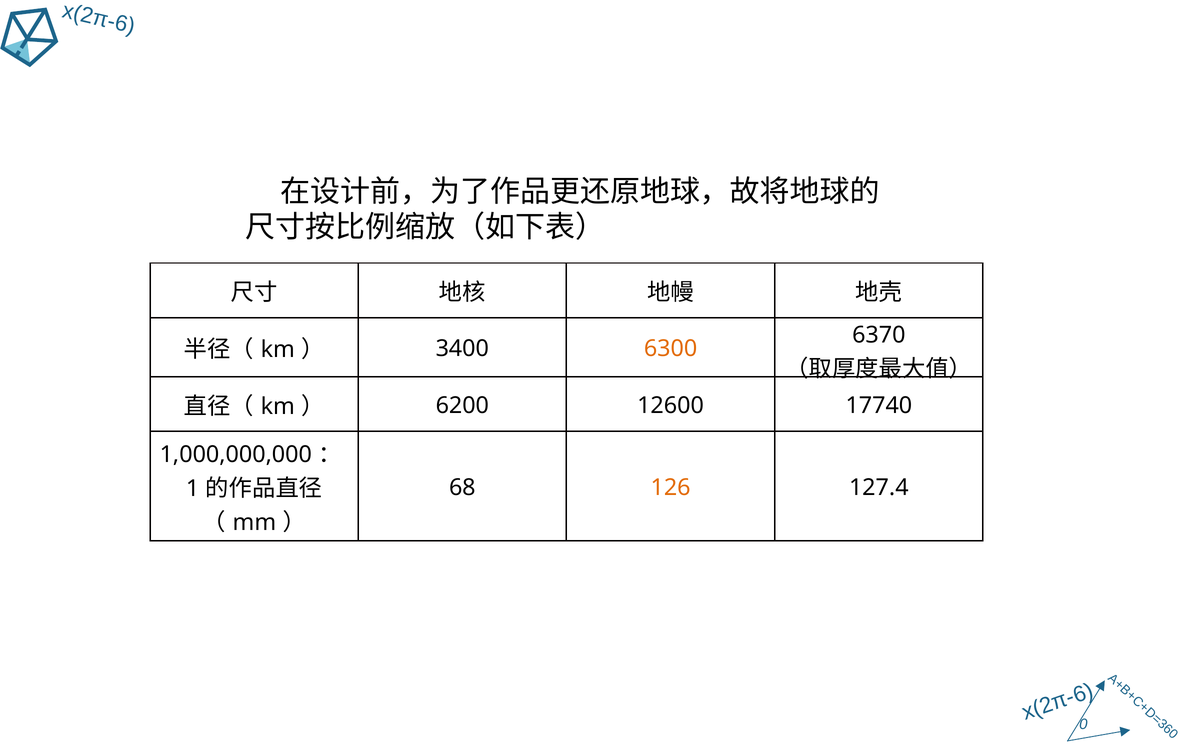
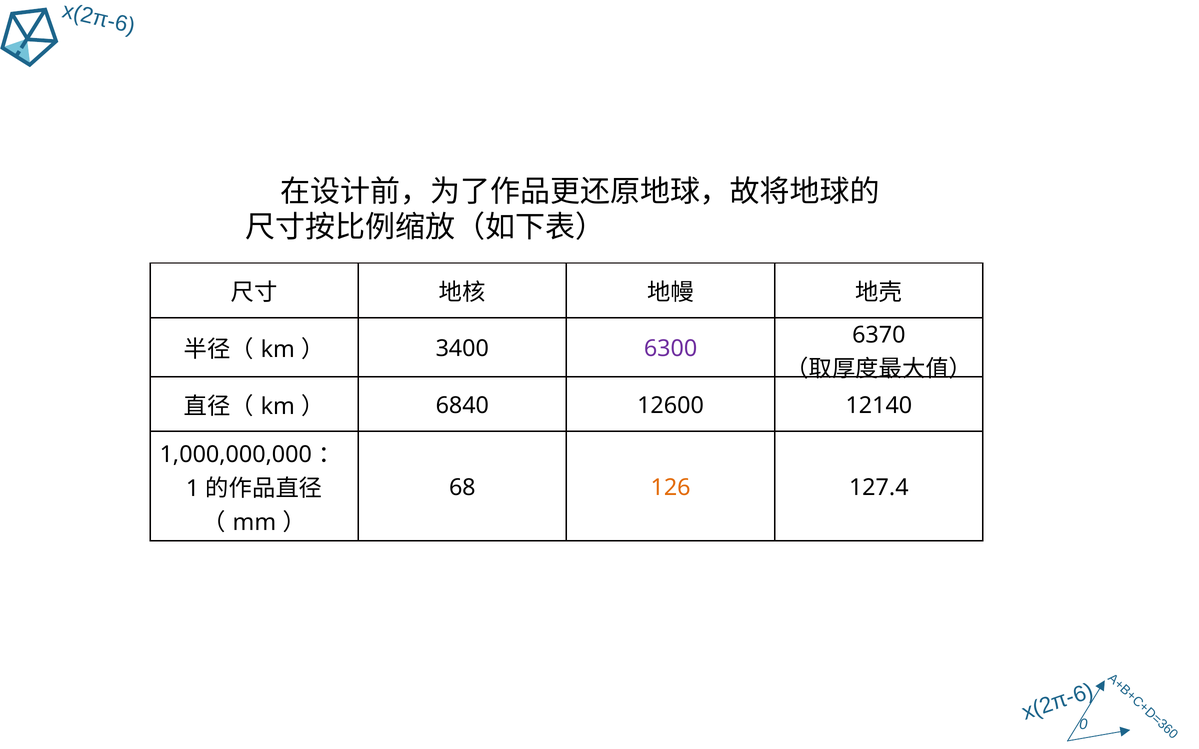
6300 colour: orange -> purple
6200: 6200 -> 6840
17740: 17740 -> 12140
